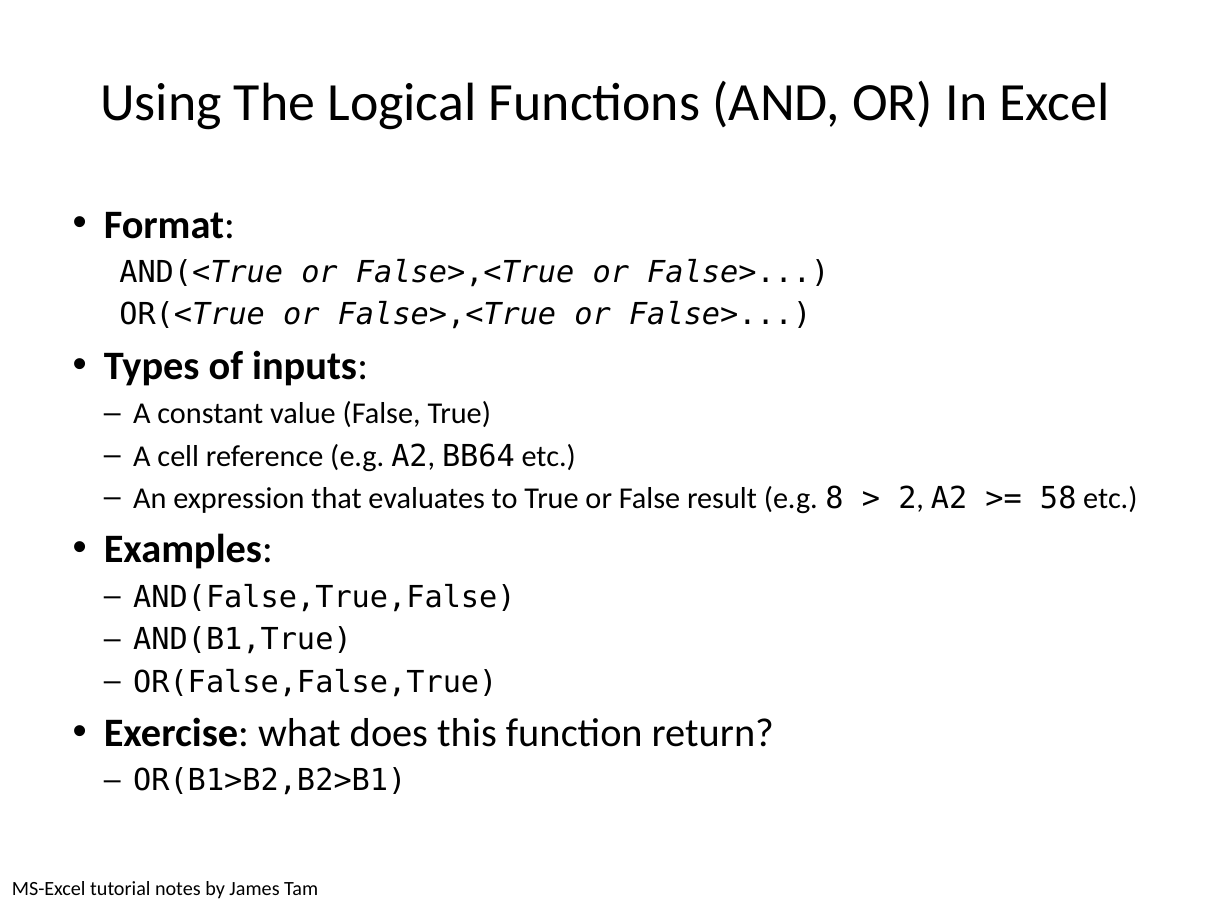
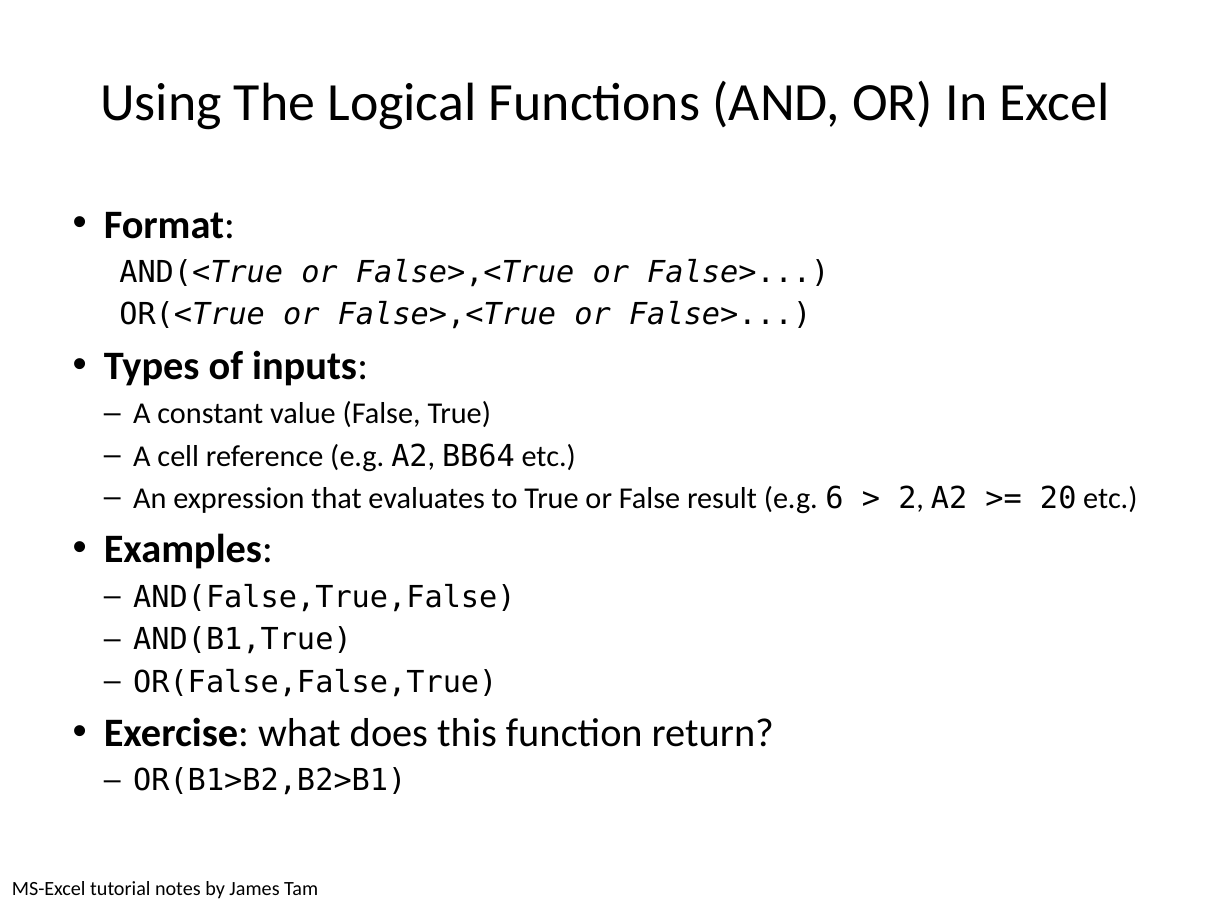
8: 8 -> 6
58: 58 -> 20
